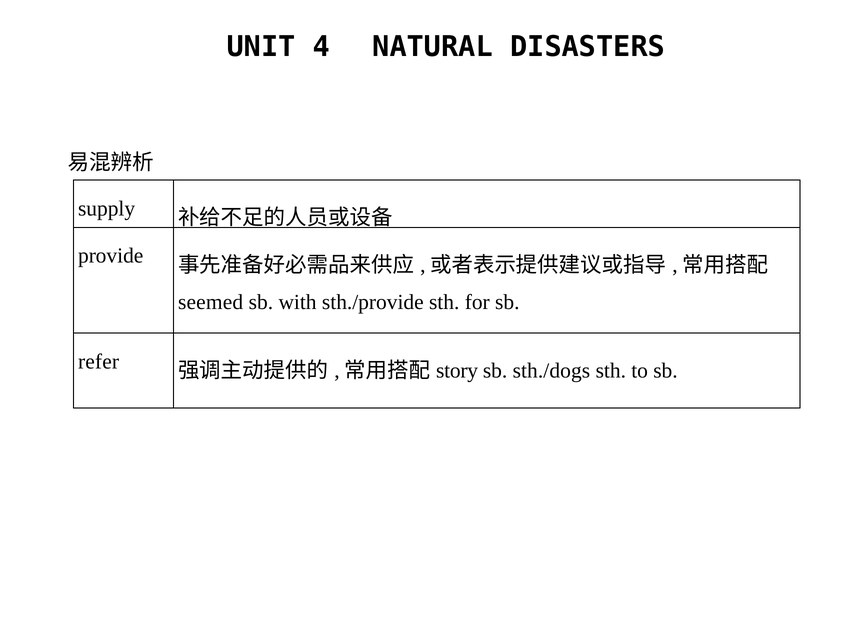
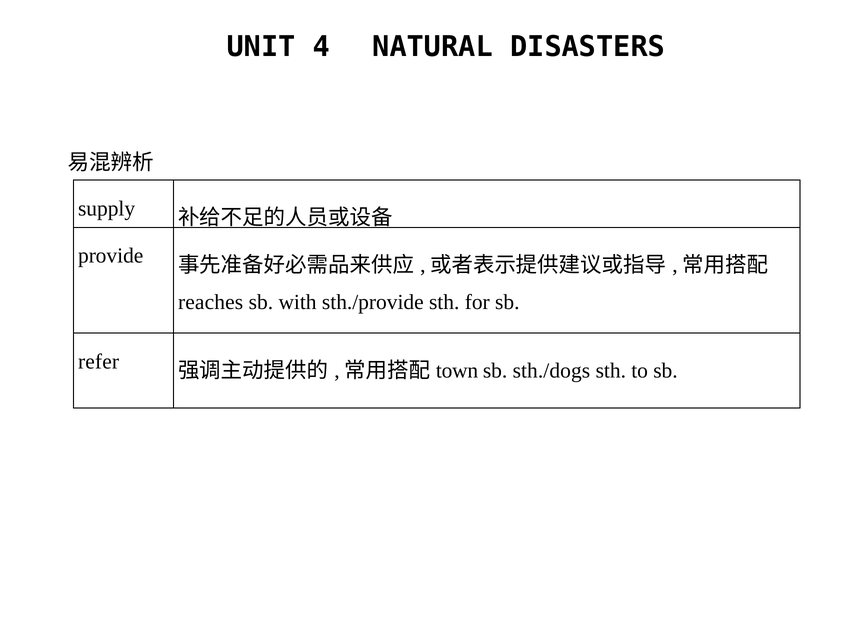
seemed: seemed -> reaches
story: story -> town
